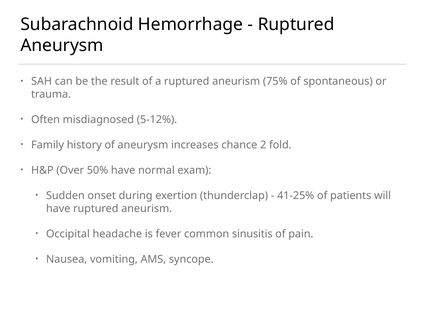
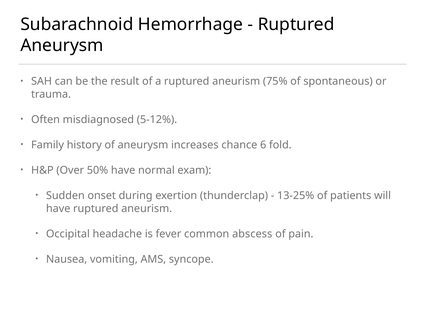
2: 2 -> 6
41-25%: 41-25% -> 13-25%
sinusitis: sinusitis -> abscess
